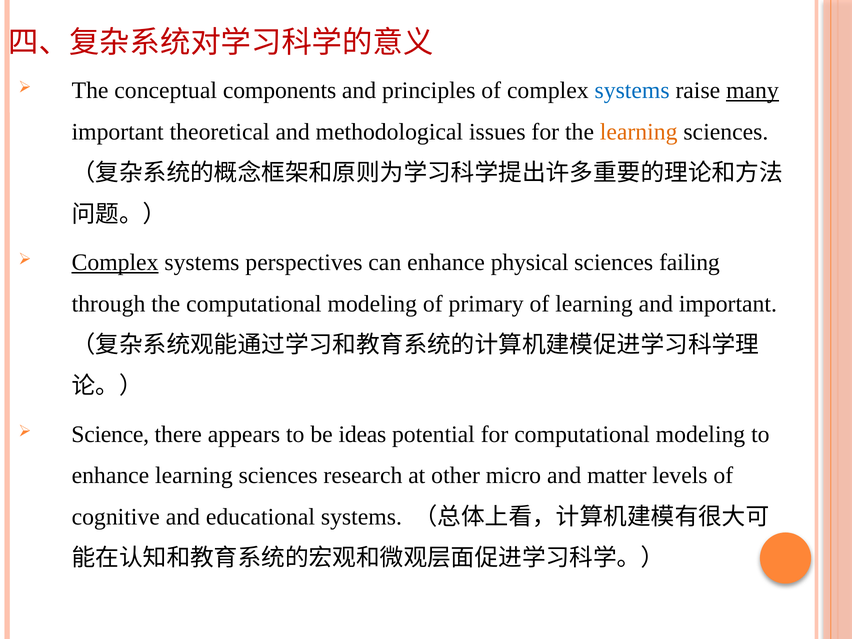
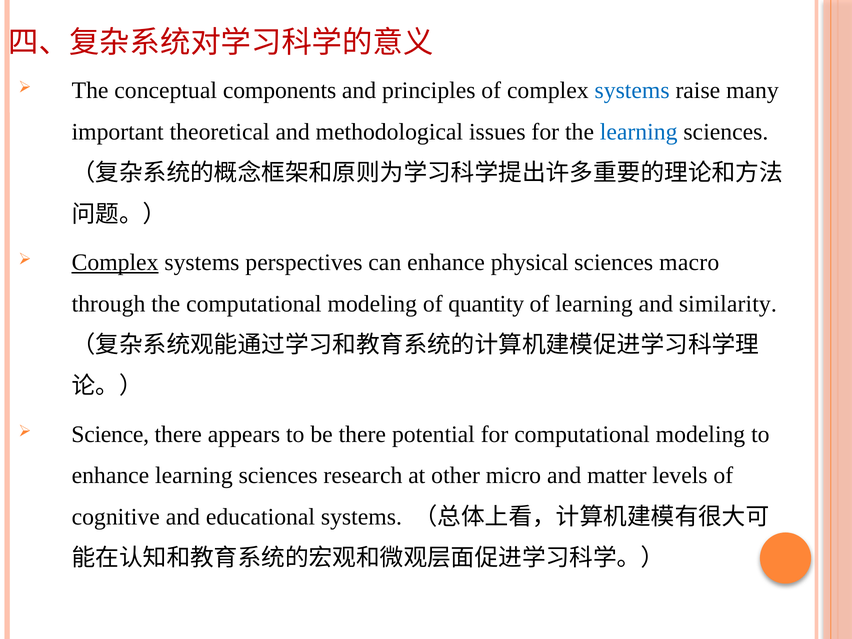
many underline: present -> none
learning at (639, 132) colour: orange -> blue
failing: failing -> macro
primary: primary -> quantity
and important: important -> similarity
be ideas: ideas -> there
